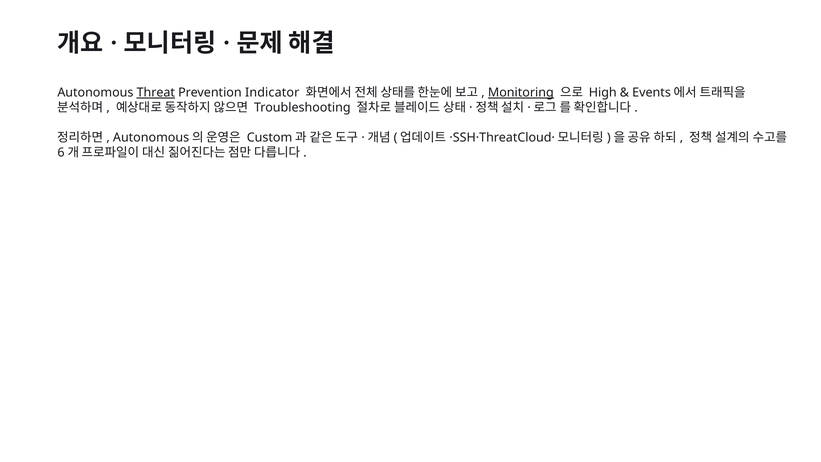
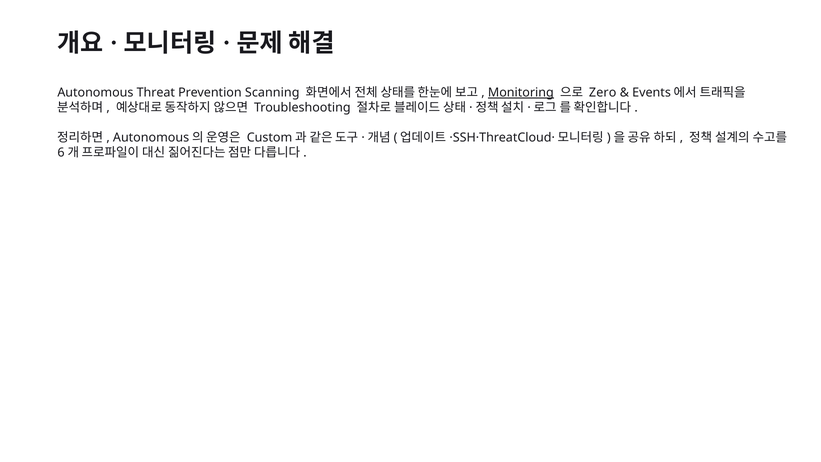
Threat underline: present -> none
Indicator: Indicator -> Scanning
High: High -> Zero
